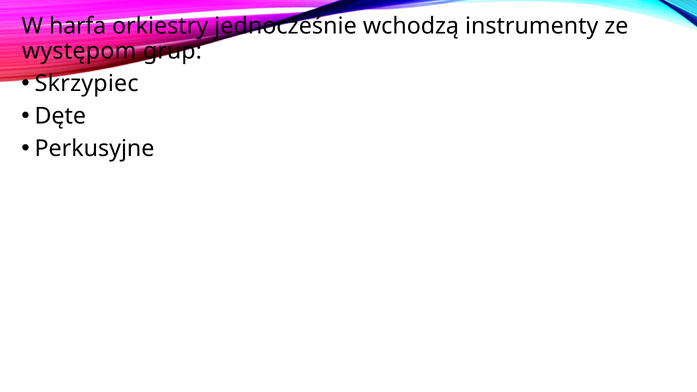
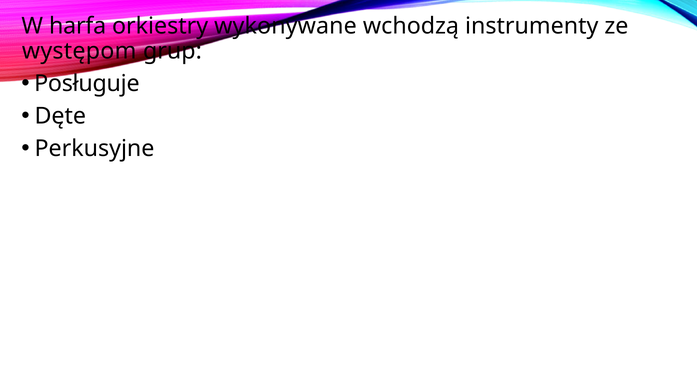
jednocześnie: jednocześnie -> wykonywane
Skrzypiec: Skrzypiec -> Posługuje
